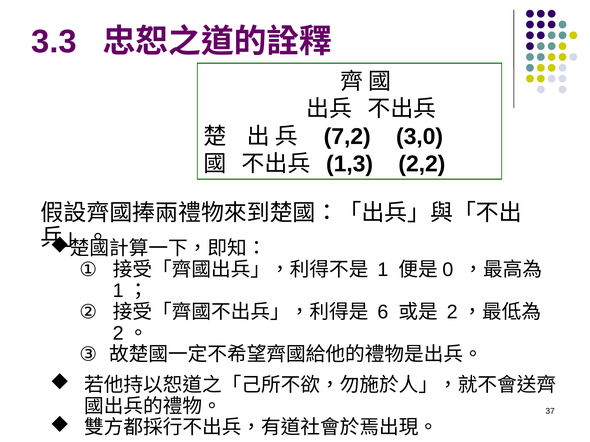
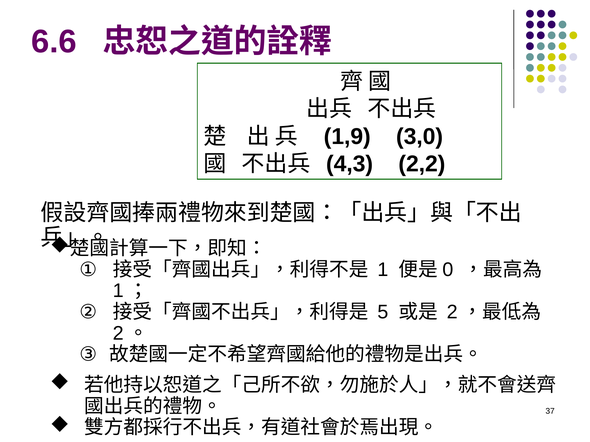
3.3: 3.3 -> 6.6
7,2: 7,2 -> 1,9
1,3: 1,3 -> 4,3
6: 6 -> 5
